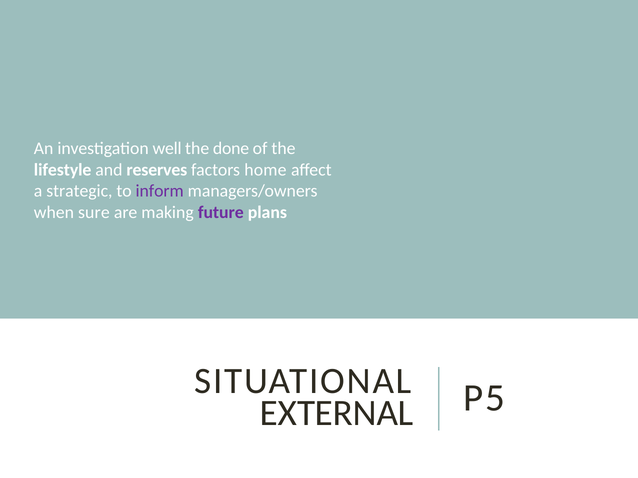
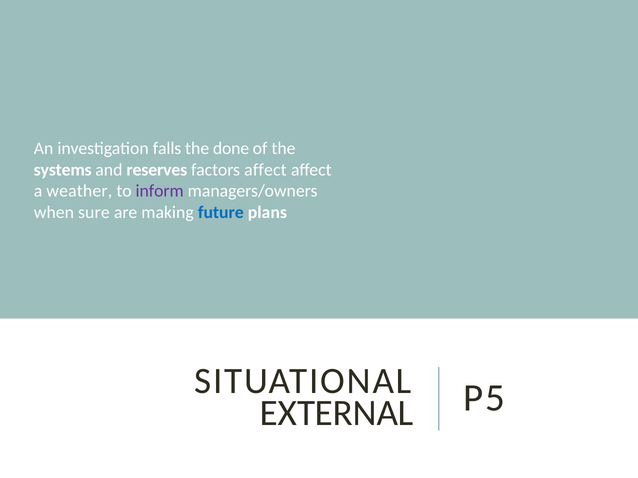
well: well -> falls
lifestyle: lifestyle -> systems
factors home: home -> affect
strategic: strategic -> weather
future colour: purple -> blue
